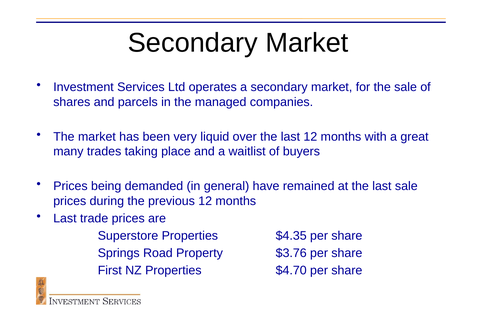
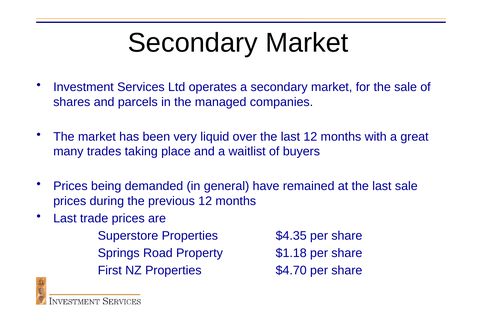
$3.76: $3.76 -> $1.18
